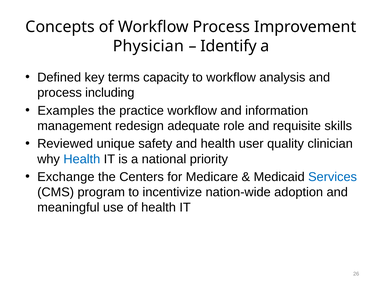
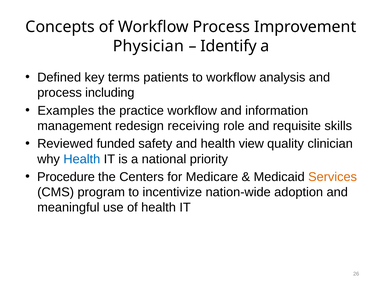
capacity: capacity -> patients
adequate: adequate -> receiving
unique: unique -> funded
user: user -> view
Exchange: Exchange -> Procedure
Services colour: blue -> orange
